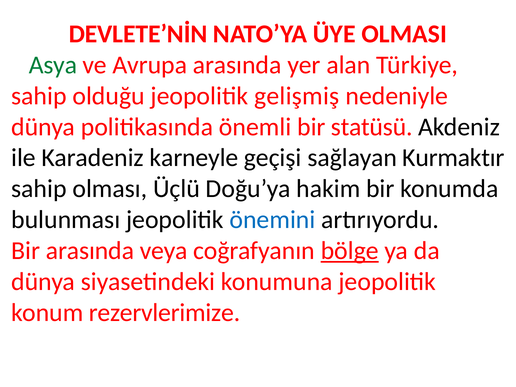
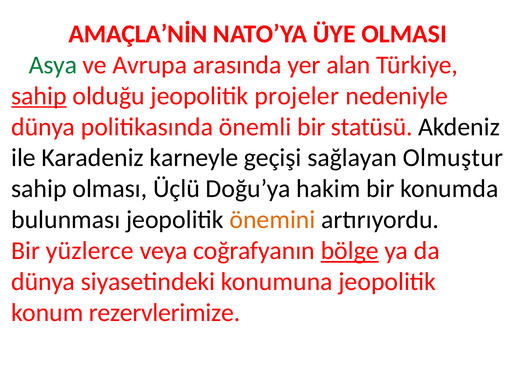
DEVLETE’NİN: DEVLETE’NİN -> AMAÇLA’NİN
sahip at (39, 96) underline: none -> present
gelişmiş: gelişmiş -> projeler
Kurmaktır: Kurmaktır -> Olmuştur
önemini colour: blue -> orange
Bir arasında: arasında -> yüzlerce
